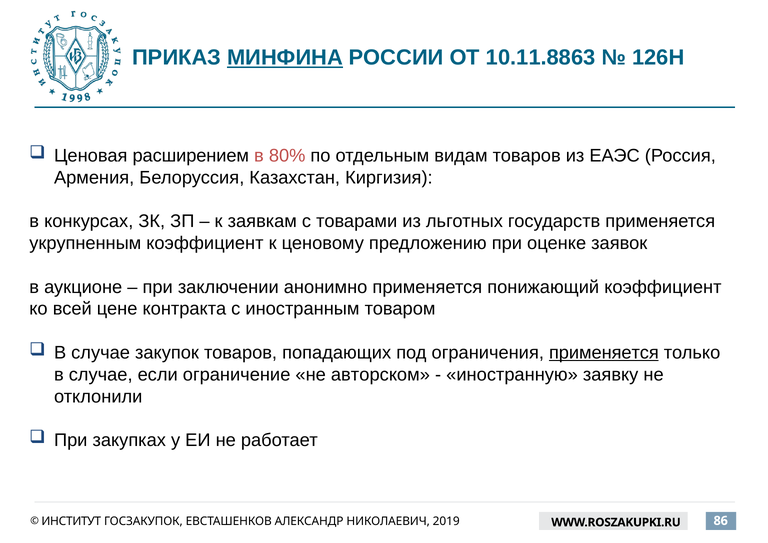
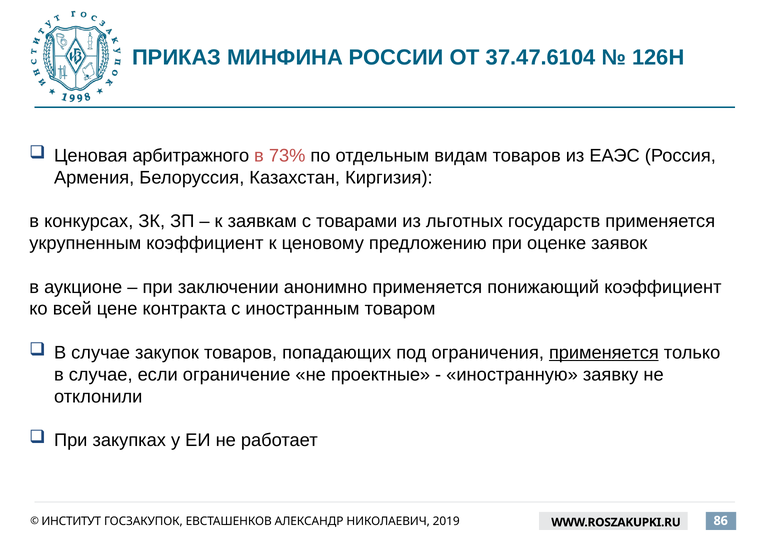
МИНФИНА underline: present -> none
10.11.8863: 10.11.8863 -> 37.47.6104
расширением: расширением -> арбитражного
80%: 80% -> 73%
авторском: авторском -> проектные
